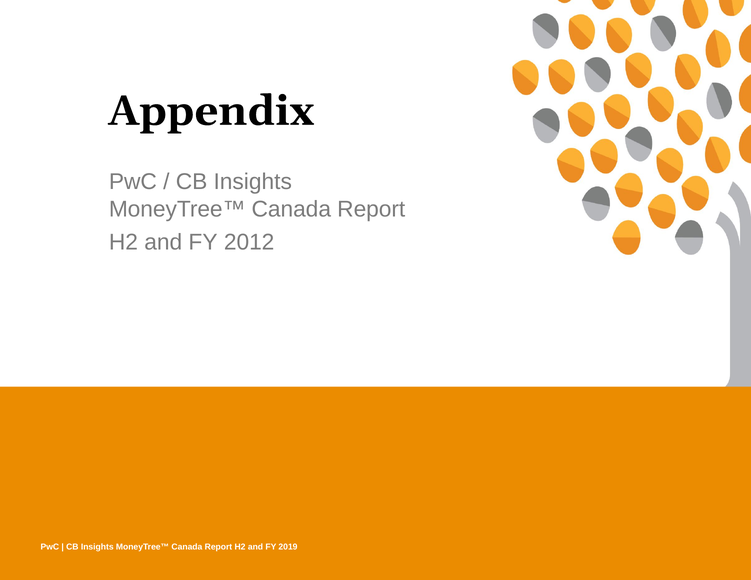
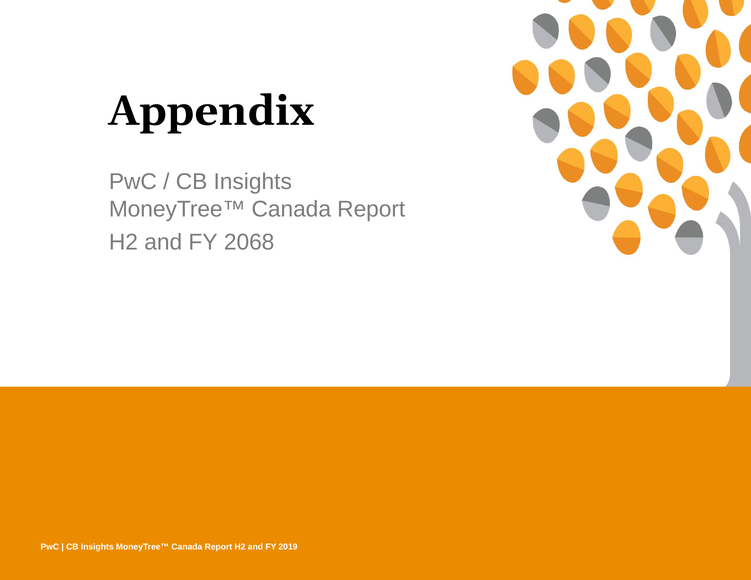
2012: 2012 -> 2068
